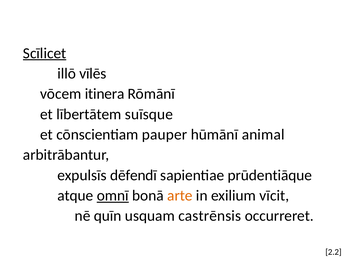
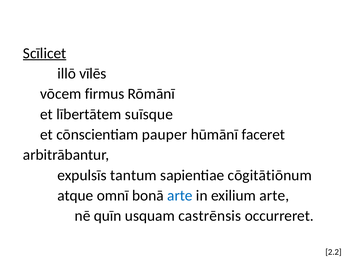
itinera: itinera -> firmus
animal: animal -> faceret
dēfendī: dēfendī -> tantum
prūdentiāque: prūdentiāque -> cōgitātiōnum
omnī underline: present -> none
arte at (180, 195) colour: orange -> blue
exilium vīcit: vīcit -> arte
